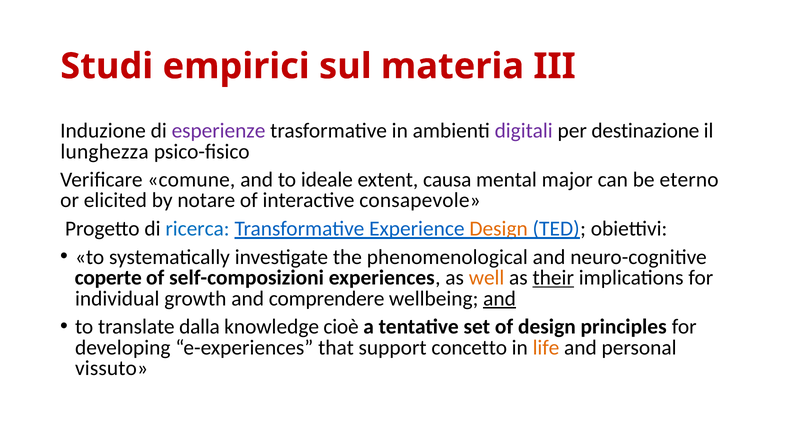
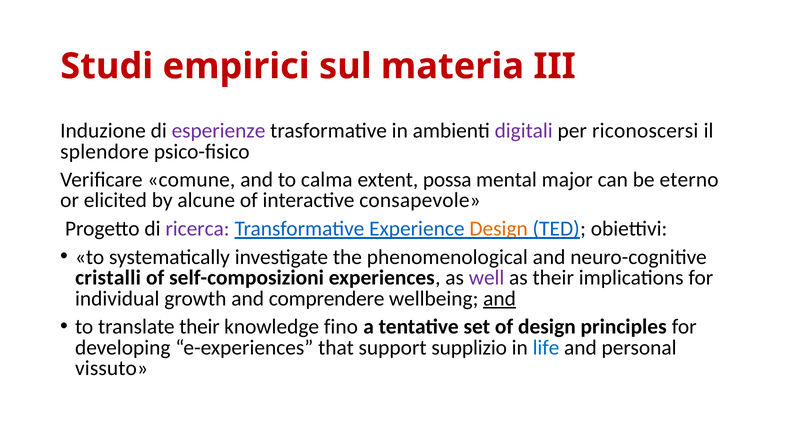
destinazione: destinazione -> riconoscersi
lunghezza: lunghezza -> splendore
ideale: ideale -> calma
causa: causa -> possa
notare: notare -> alcune
ricerca colour: blue -> purple
coperte: coperte -> cristalli
well colour: orange -> purple
their at (553, 278) underline: present -> none
translate dalla: dalla -> their
cioè: cioè -> fino
concetto: concetto -> supplizio
life colour: orange -> blue
